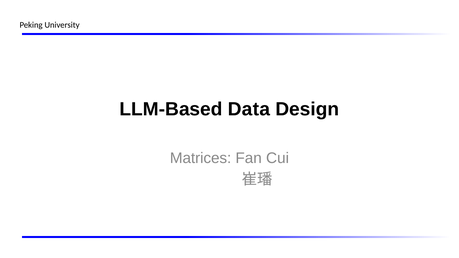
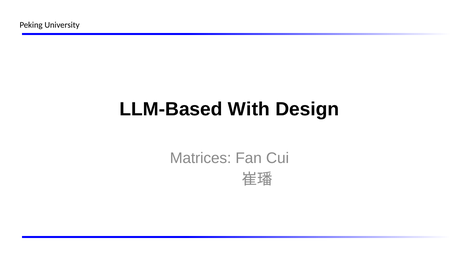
Data: Data -> With
